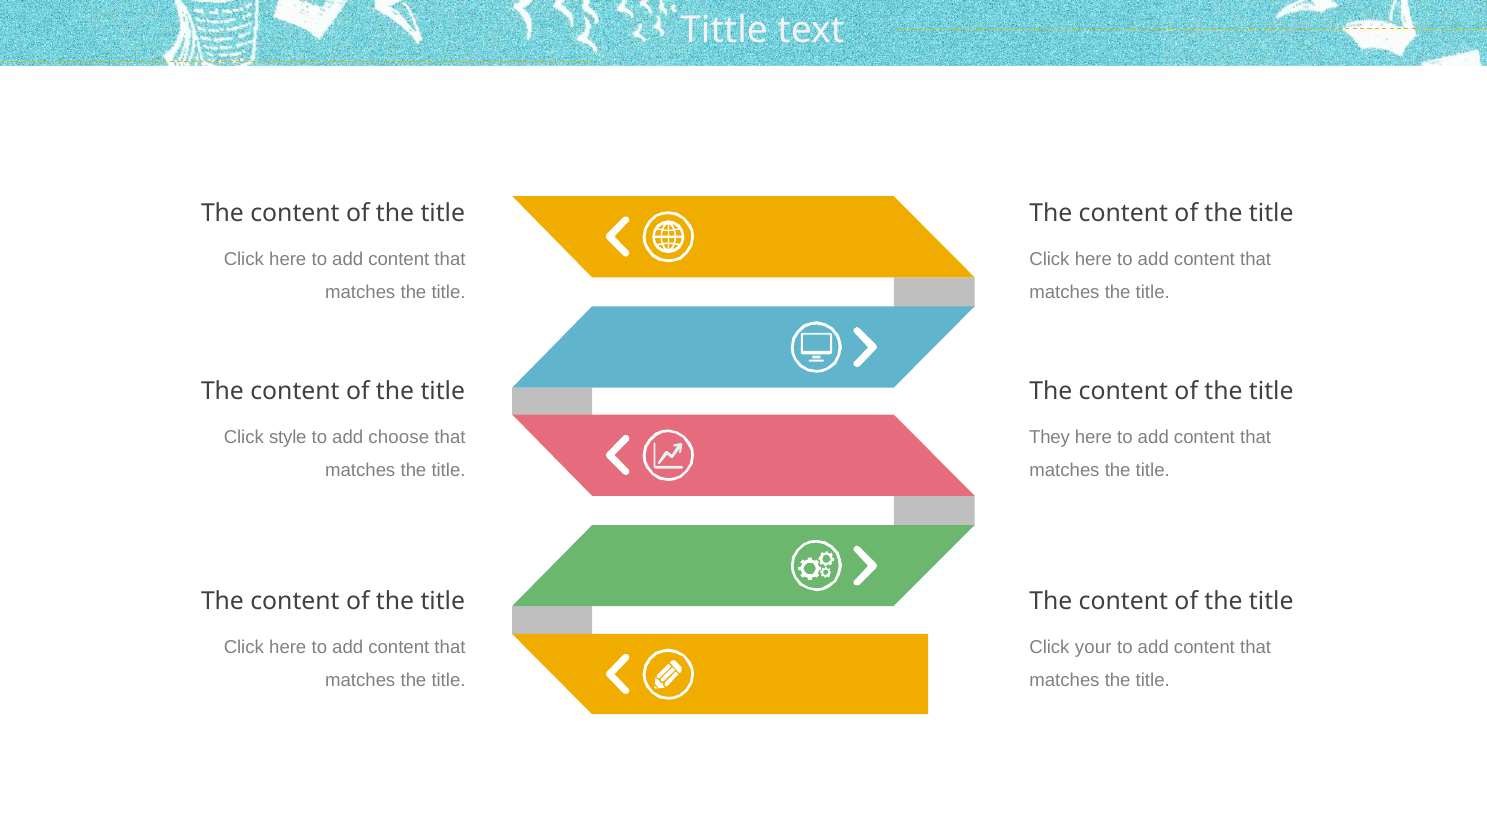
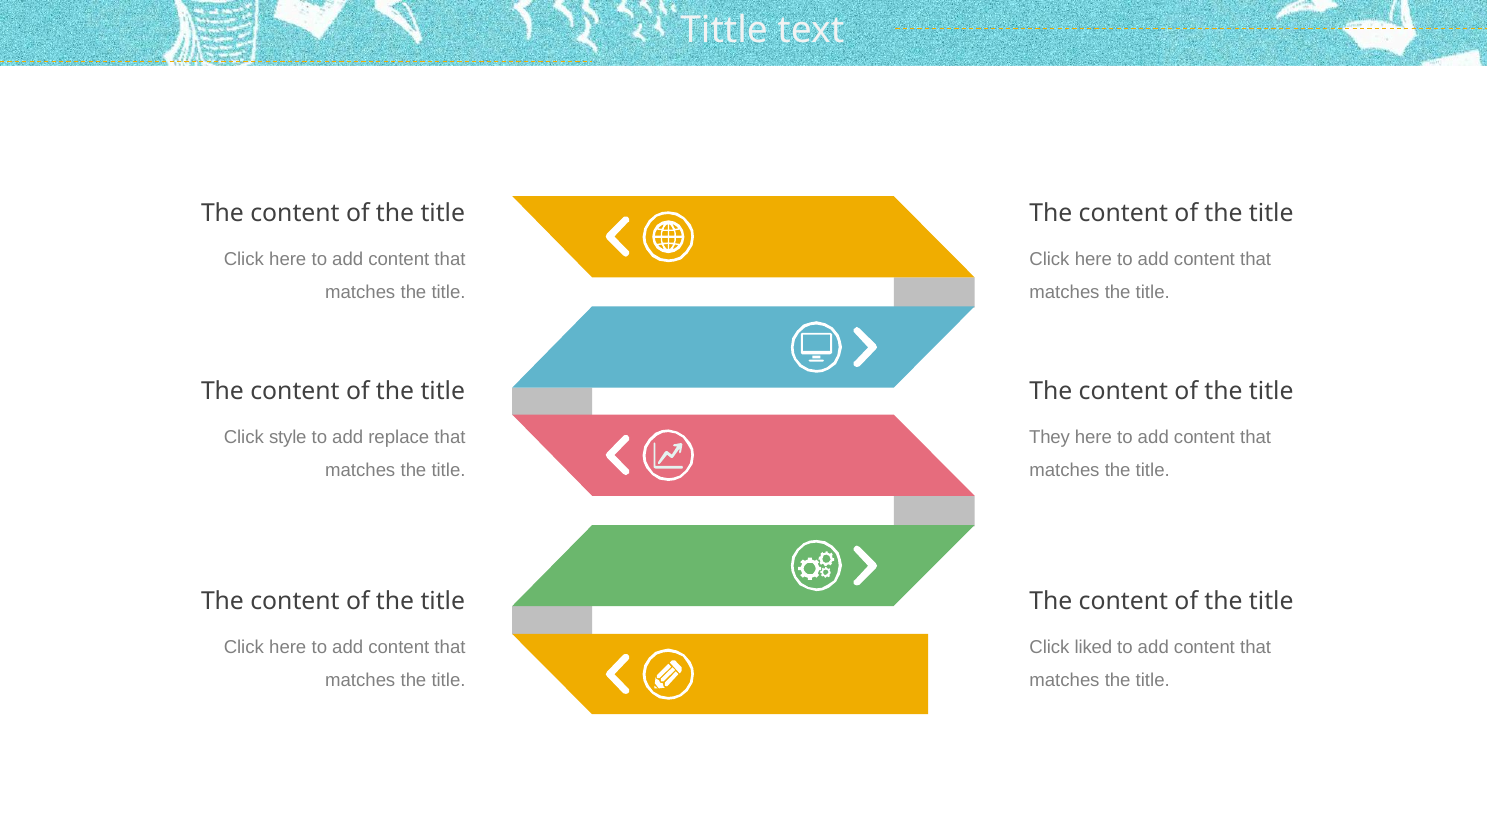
choose: choose -> replace
your: your -> liked
